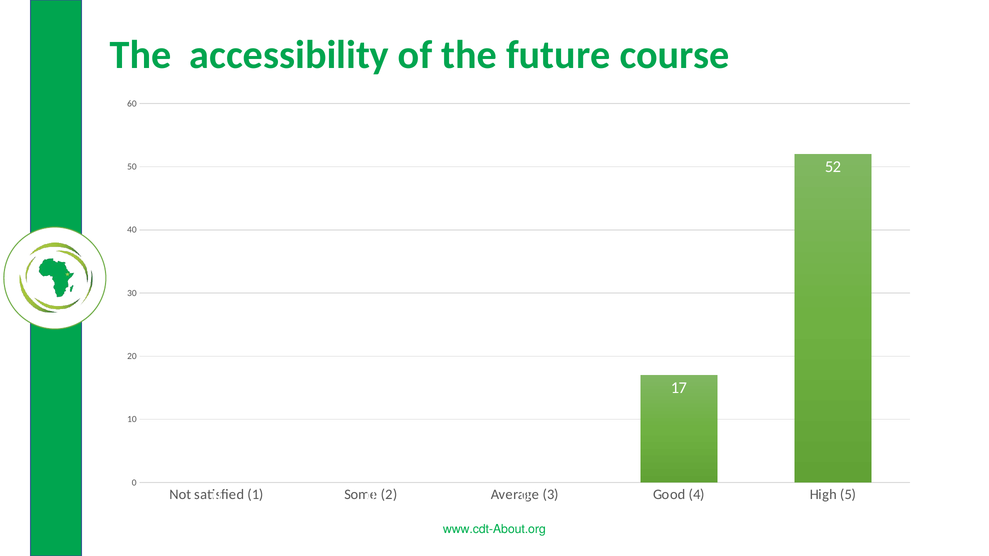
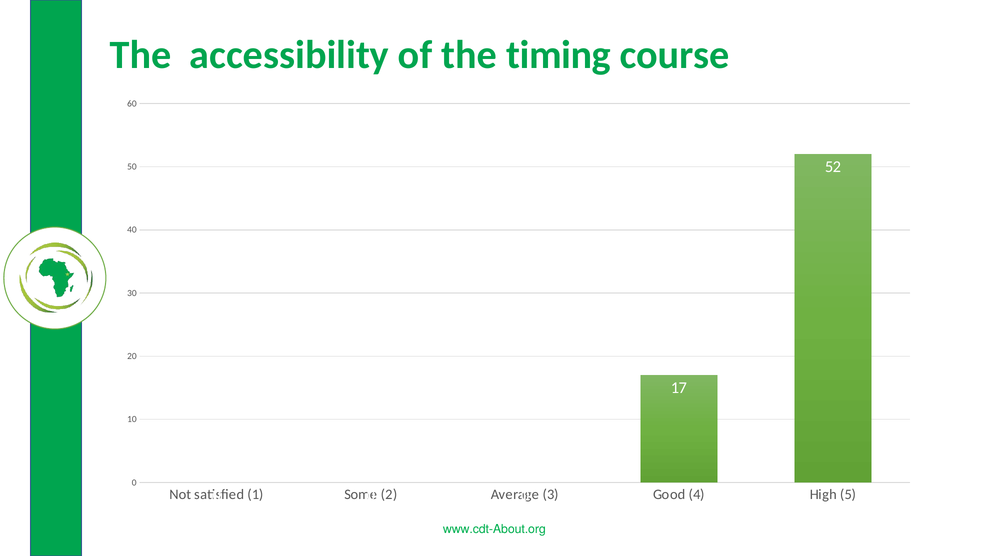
future: future -> timing
